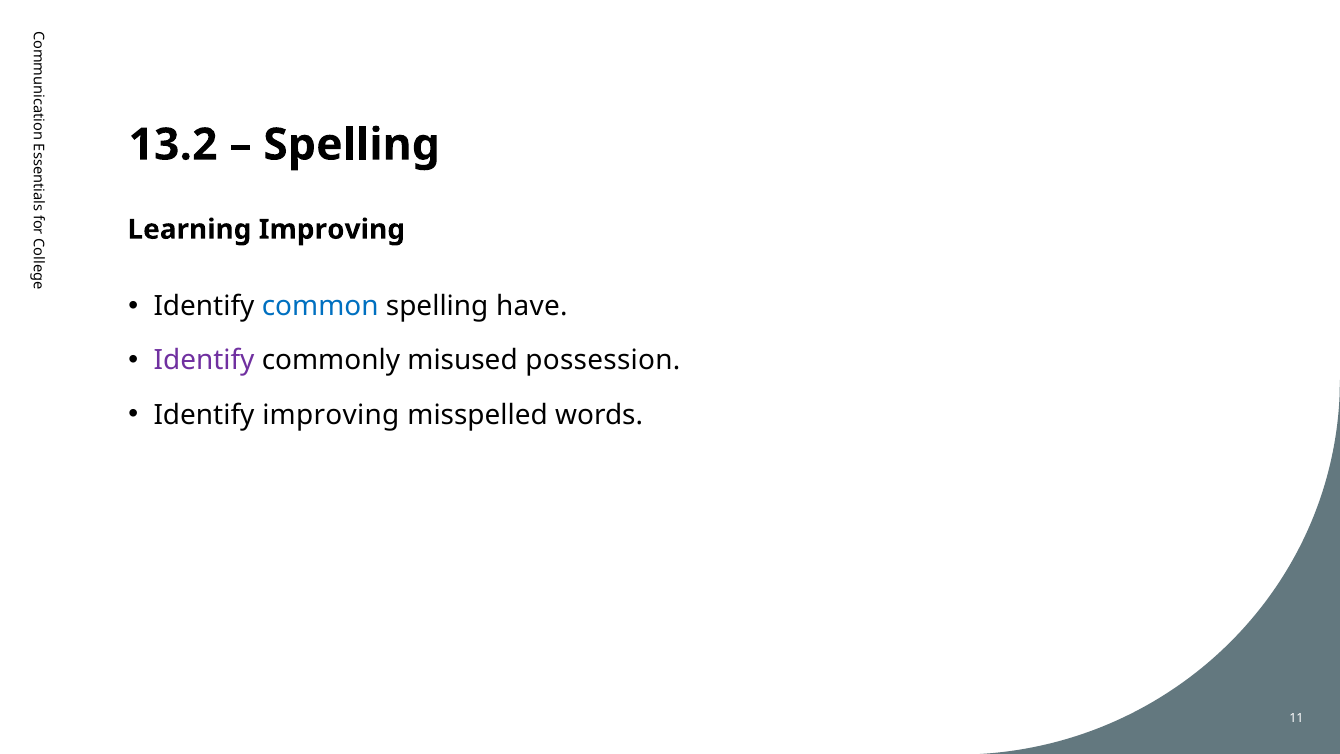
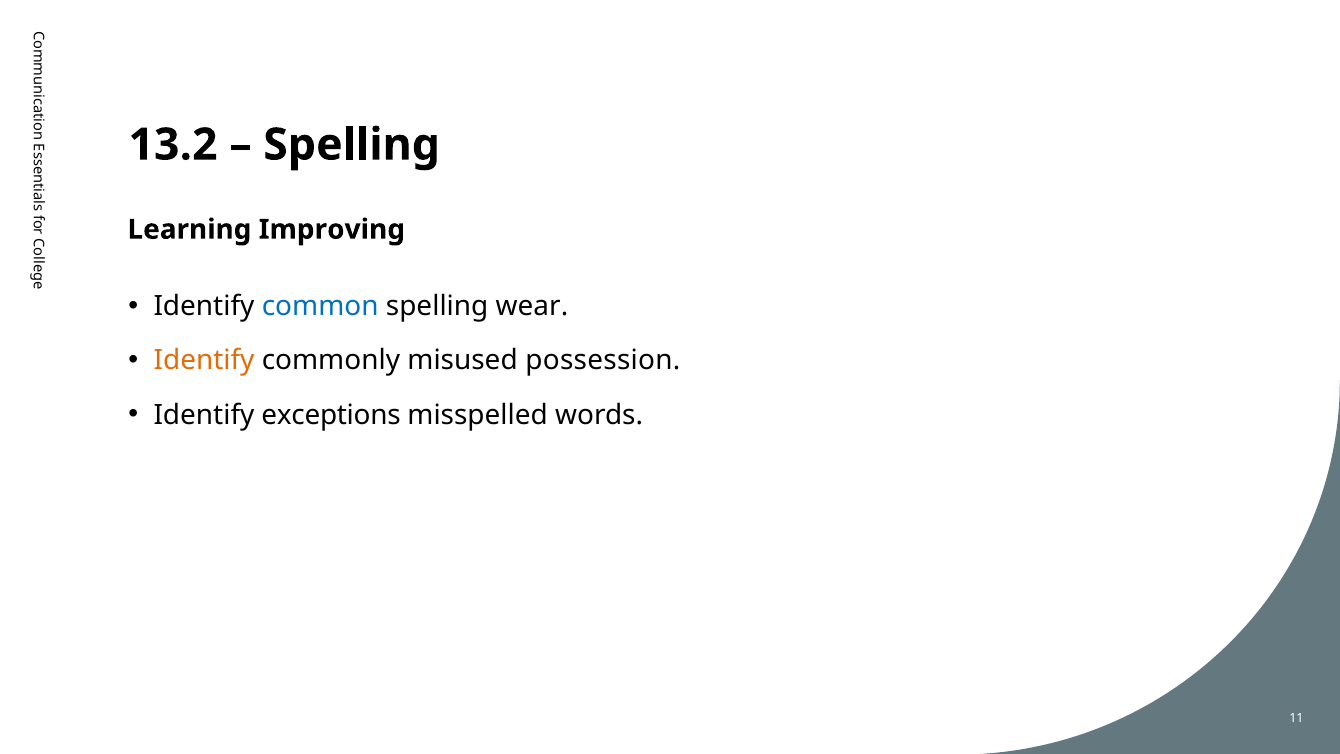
have: have -> wear
Identify at (204, 360) colour: purple -> orange
Identify improving: improving -> exceptions
